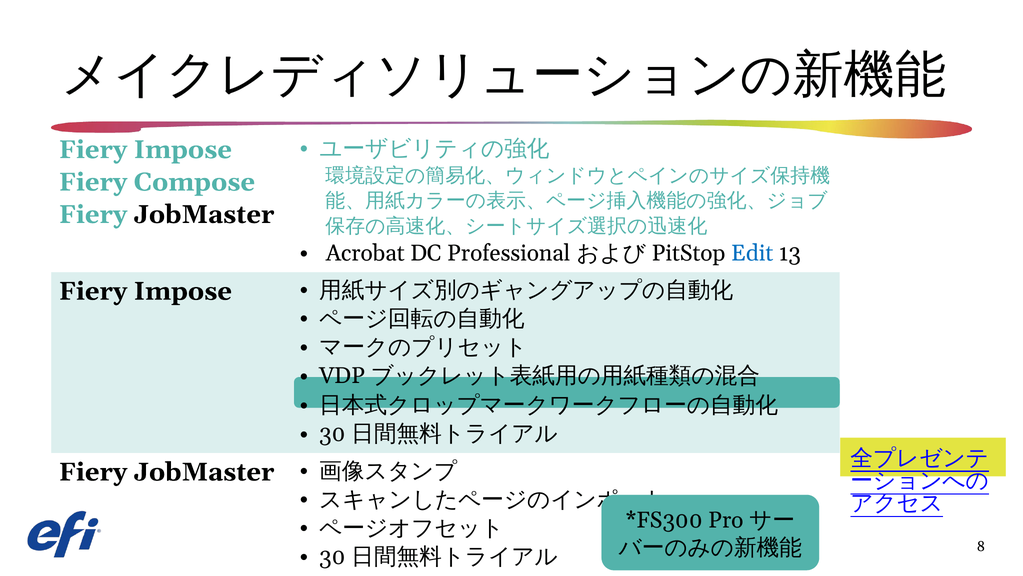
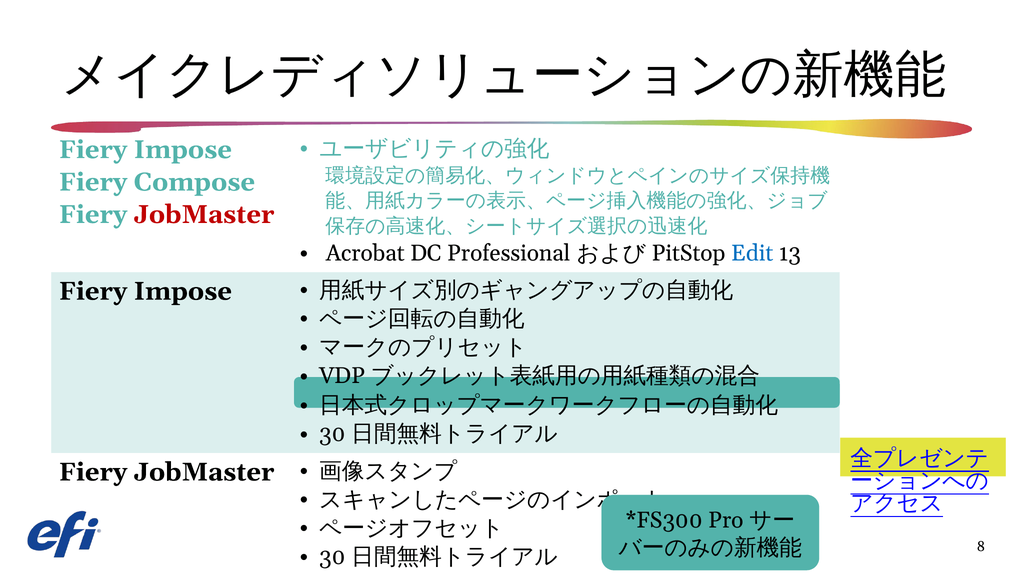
JobMaster at (204, 214) colour: black -> red
